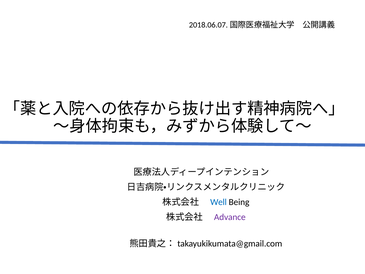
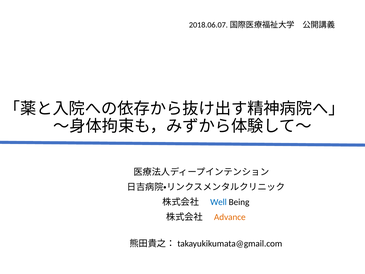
Advance colour: purple -> orange
